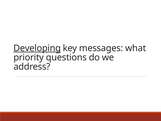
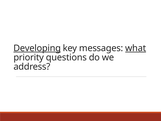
what underline: none -> present
